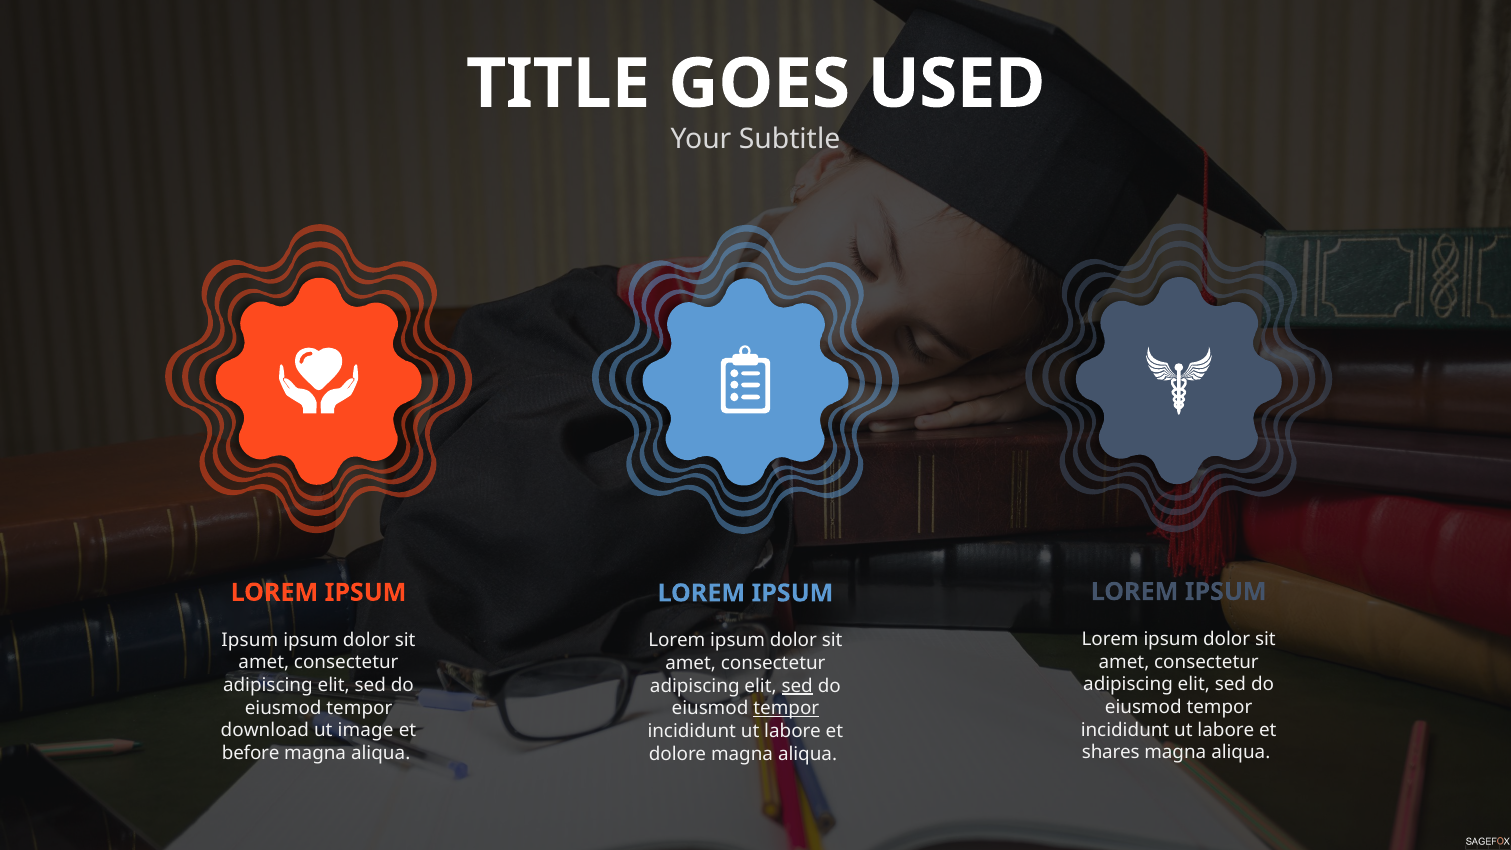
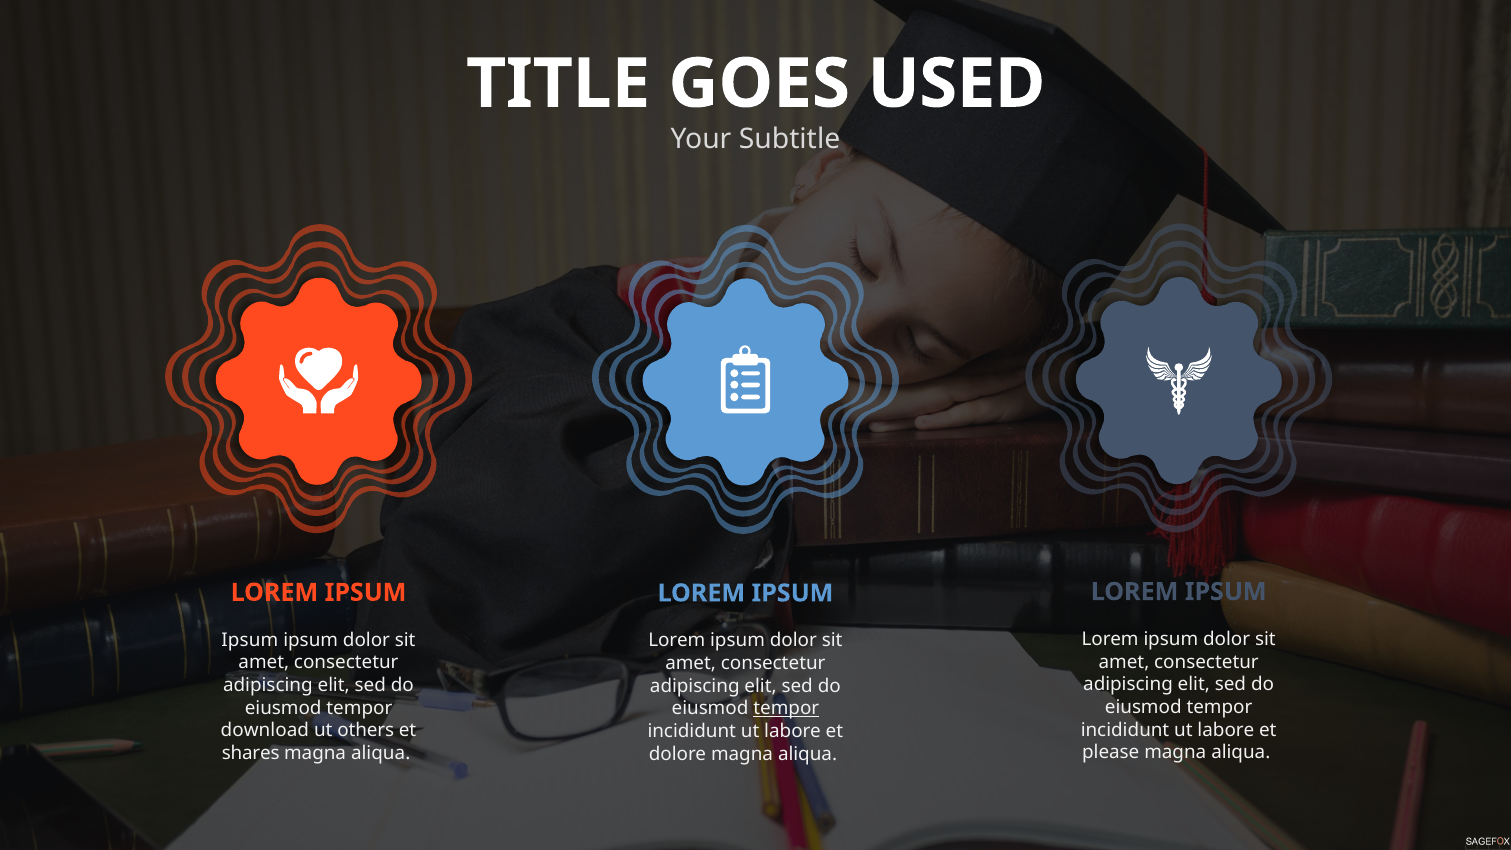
sed at (797, 686) underline: present -> none
image: image -> others
shares: shares -> please
before: before -> shares
